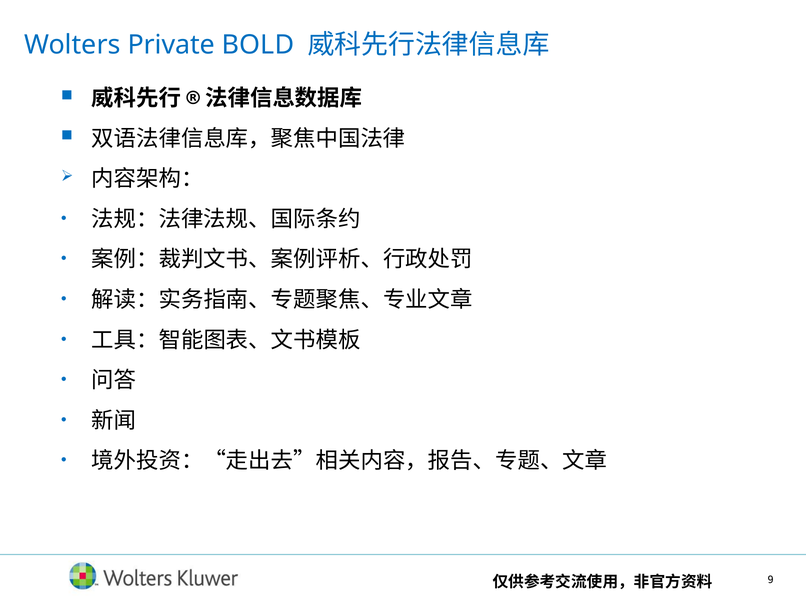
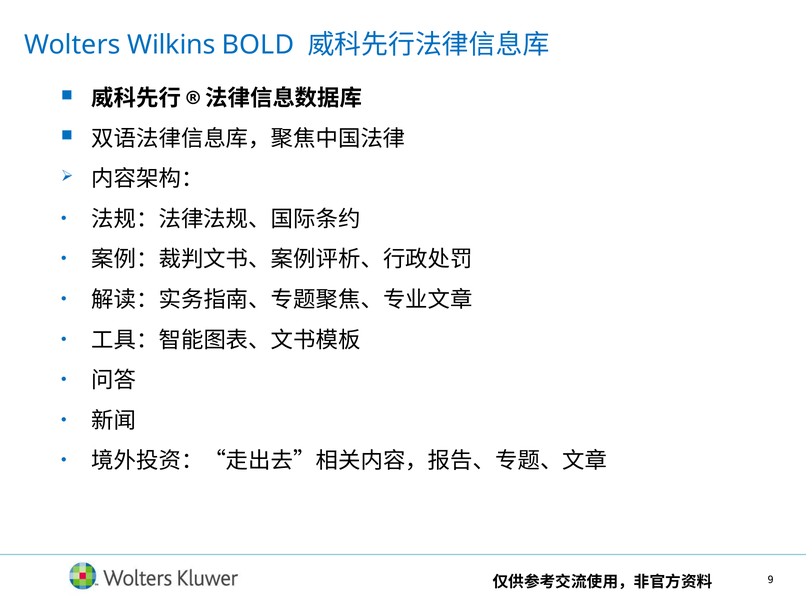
Private: Private -> Wilkins
